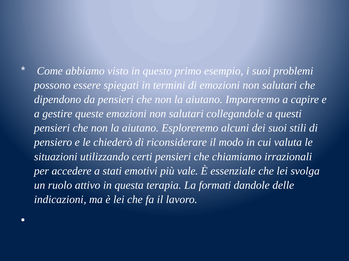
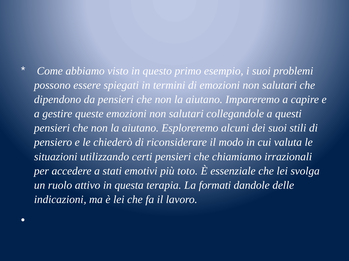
vale: vale -> toto
